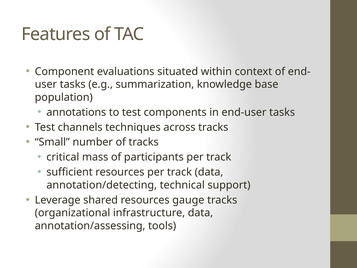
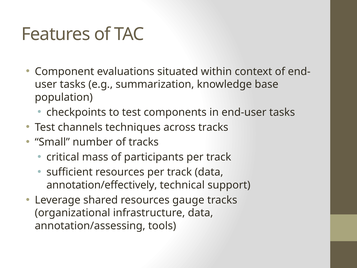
annotations: annotations -> checkpoints
annotation/detecting: annotation/detecting -> annotation/effectively
